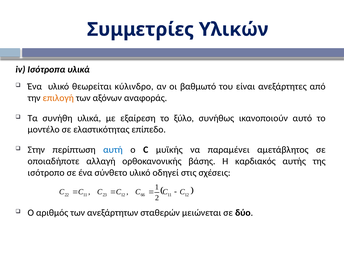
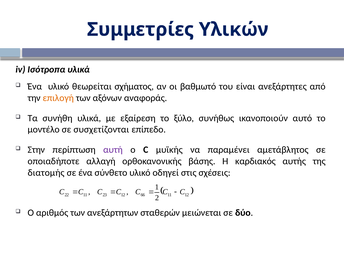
κύλινδρο: κύλινδρο -> σχήματος
ελαστικότητας: ελαστικότητας -> συσχετίζονται
αυτή colour: blue -> purple
ισότροπο: ισότροπο -> διατομής
